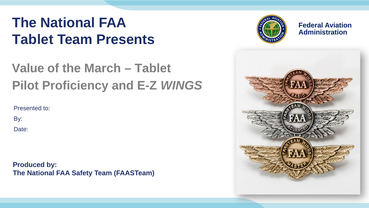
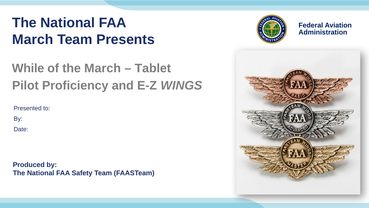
Tablet at (33, 39): Tablet -> March
Value: Value -> While
